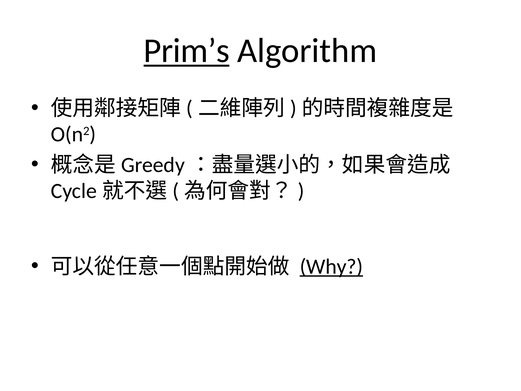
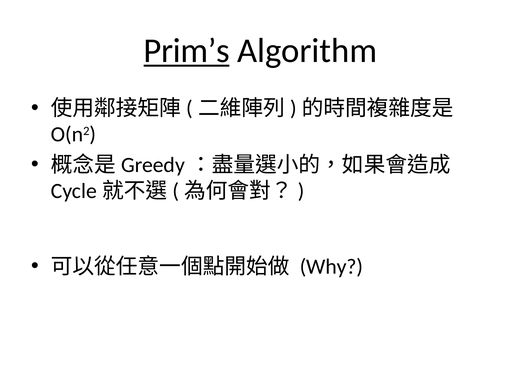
Why underline: present -> none
